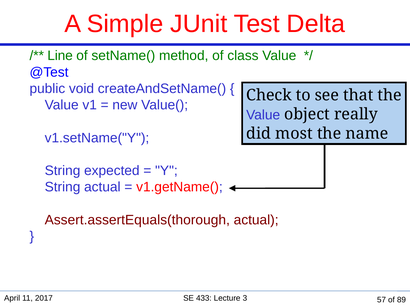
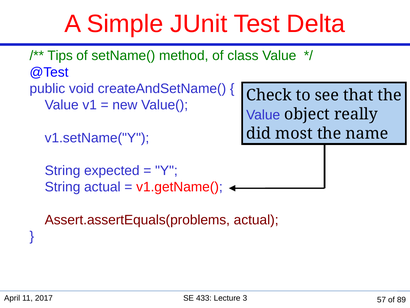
Line: Line -> Tips
Assert.assertEquals(thorough: Assert.assertEquals(thorough -> Assert.assertEquals(problems
